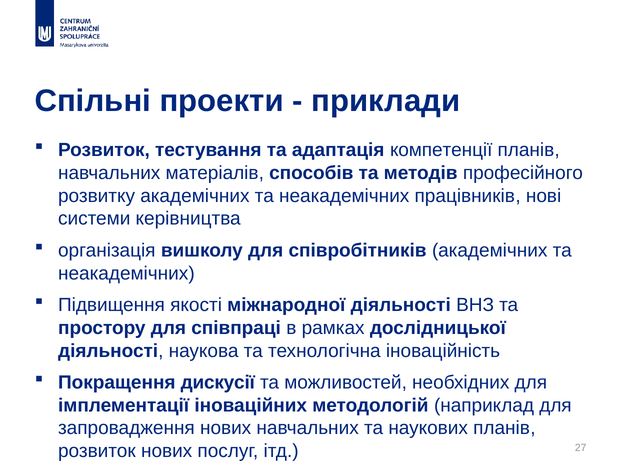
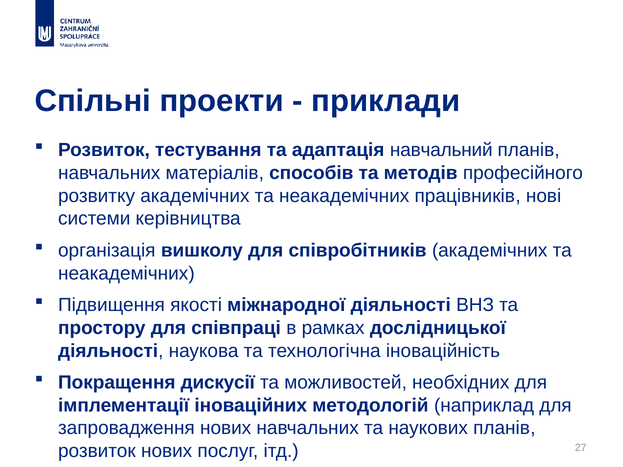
компетенції: компетенції -> навчальний
